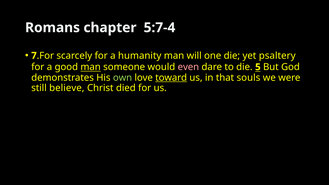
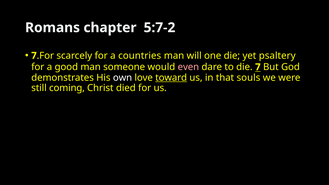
5:7-4: 5:7-4 -> 5:7-2
humanity: humanity -> countries
man at (91, 67) underline: present -> none
die 5: 5 -> 7
own colour: light green -> white
believe: believe -> coming
